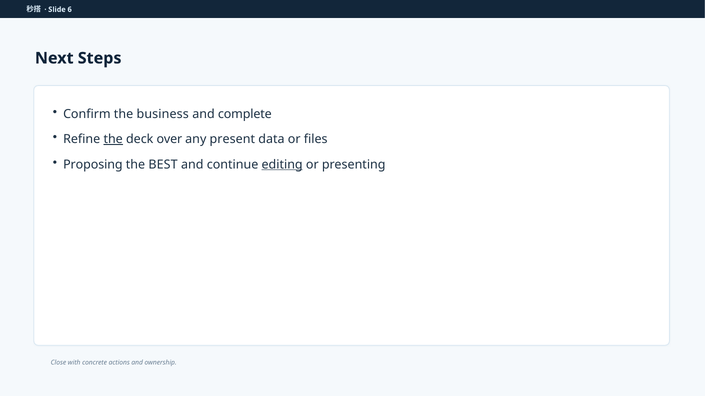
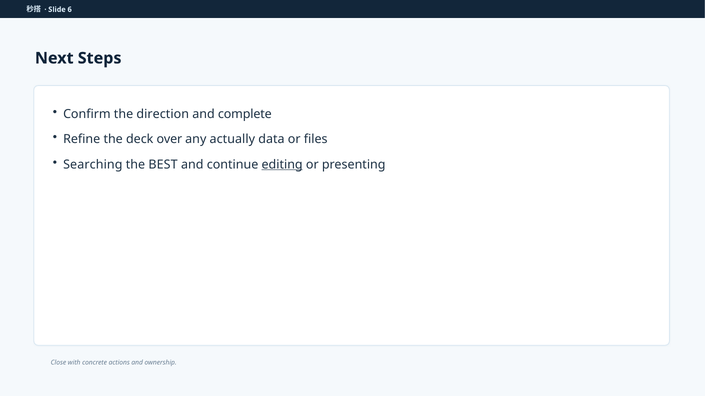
business: business -> direction
the at (113, 139) underline: present -> none
present: present -> actually
Proposing: Proposing -> Searching
